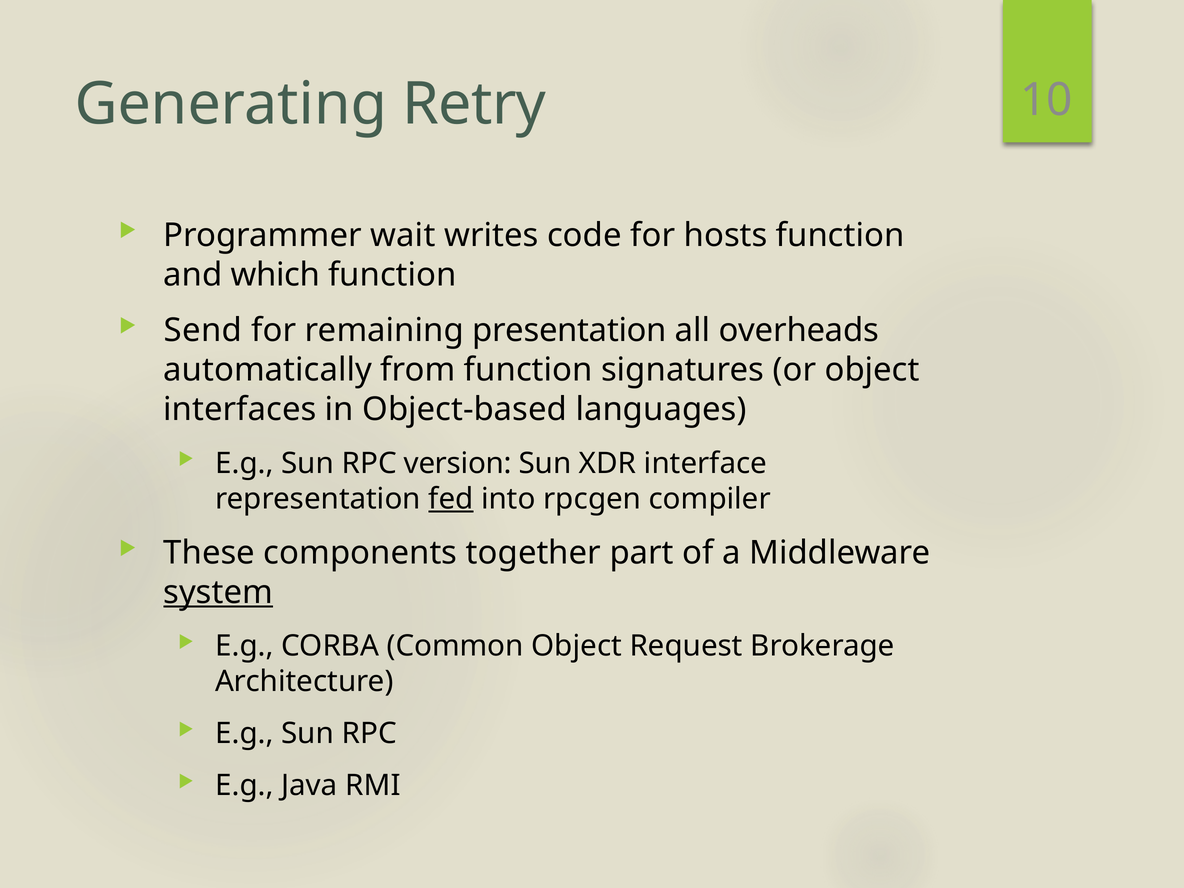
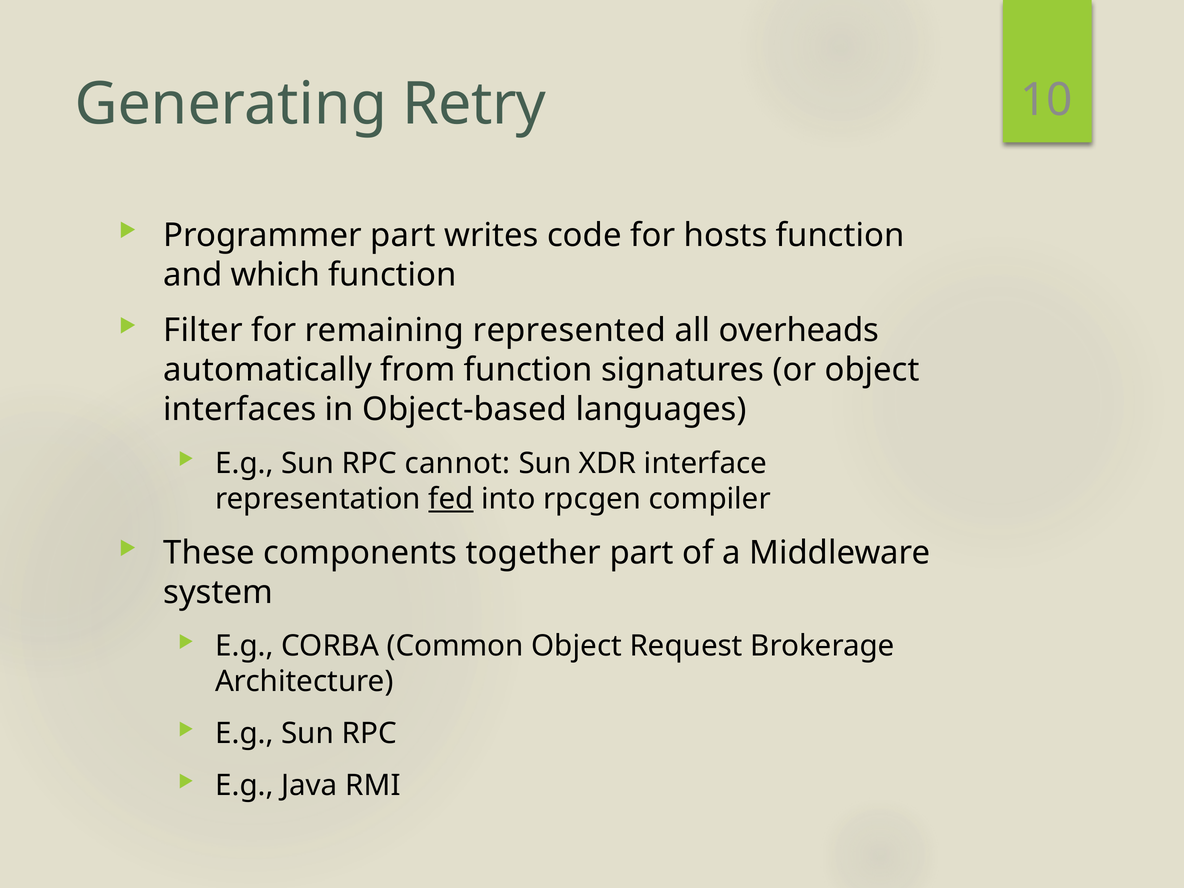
Programmer wait: wait -> part
Send: Send -> Filter
presentation: presentation -> represented
version: version -> cannot
system underline: present -> none
